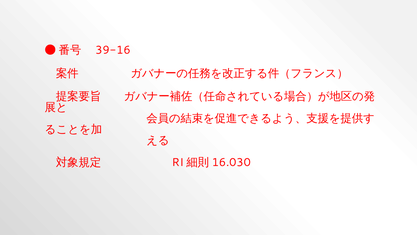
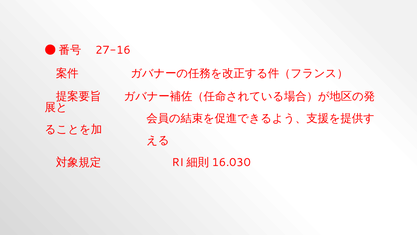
39-16: 39-16 -> 27-16
